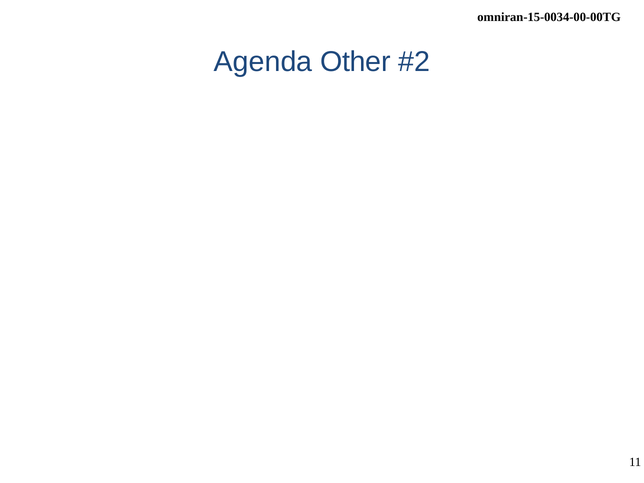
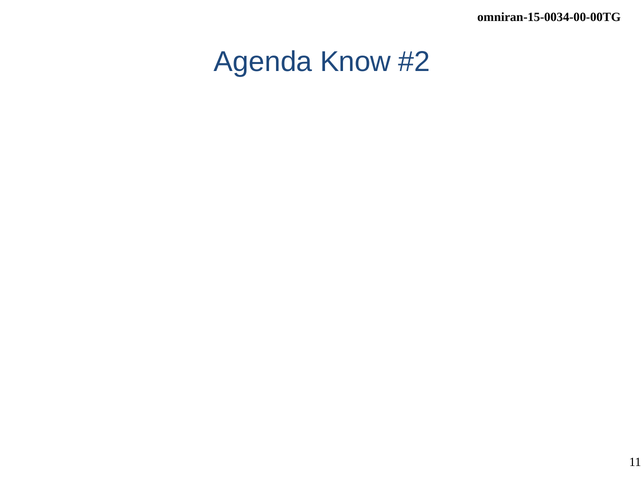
Other: Other -> Know
